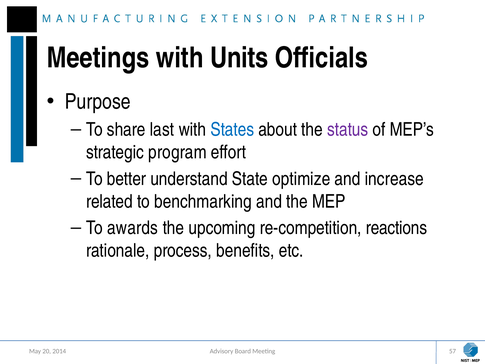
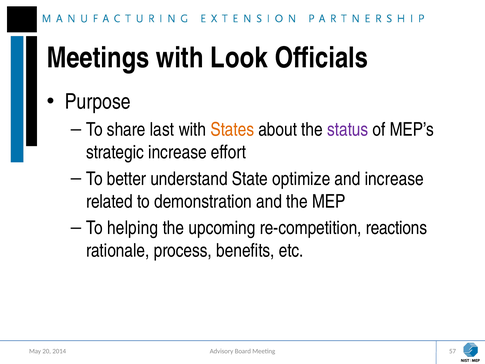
Units: Units -> Look
States colour: blue -> orange
strategic program: program -> increase
benchmarking: benchmarking -> demonstration
awards: awards -> helping
